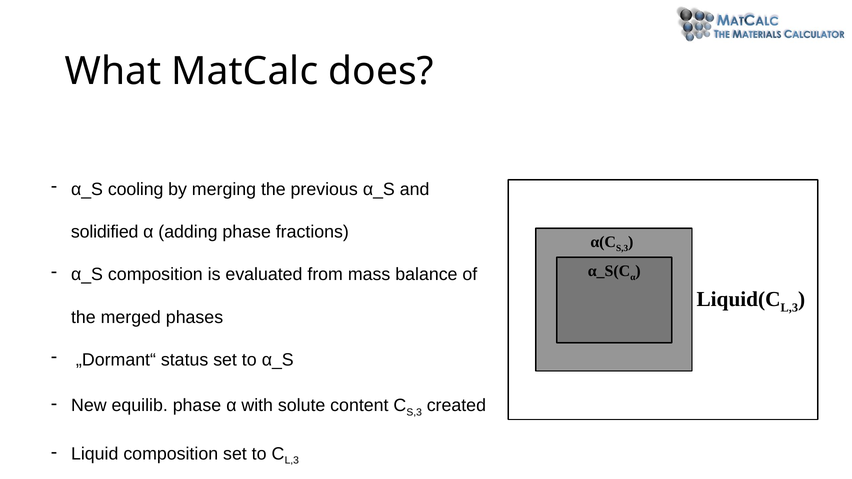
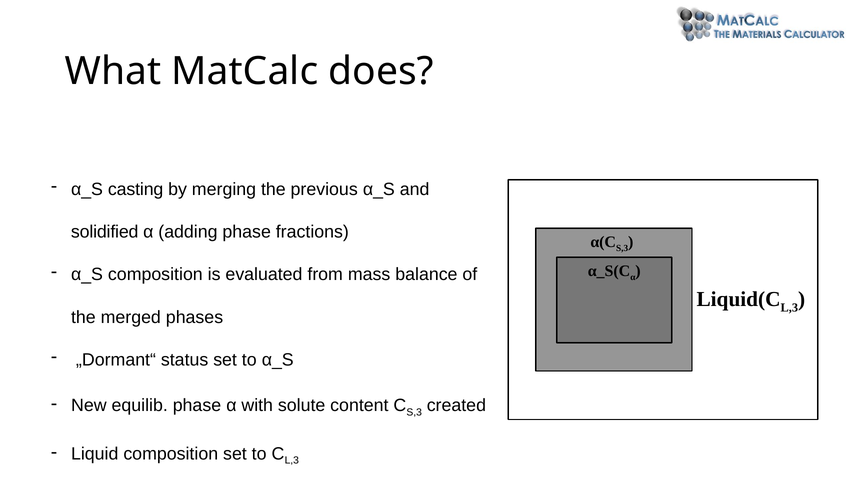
cooling: cooling -> casting
